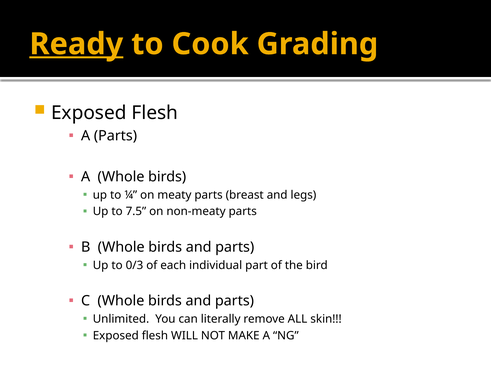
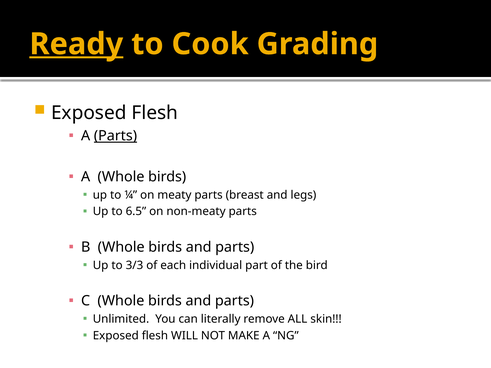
Parts at (115, 136) underline: none -> present
7.5: 7.5 -> 6.5
0/3: 0/3 -> 3/3
